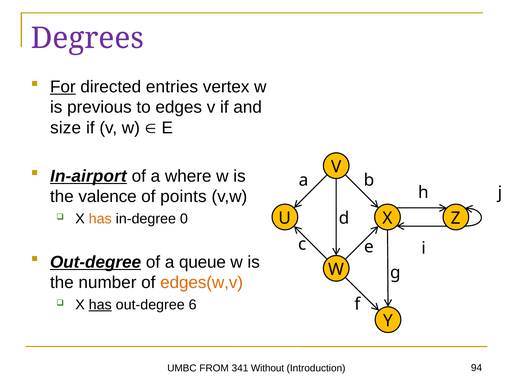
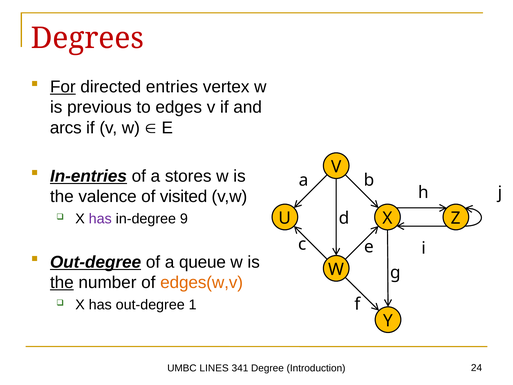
Degrees colour: purple -> red
size: size -> arcs
In-airport: In-airport -> In-entries
where: where -> stores
points: points -> visited
has at (100, 219) colour: orange -> purple
0: 0 -> 9
the at (62, 282) underline: none -> present
has at (100, 305) underline: present -> none
6: 6 -> 1
FROM: FROM -> LINES
Without: Without -> Degree
94: 94 -> 24
